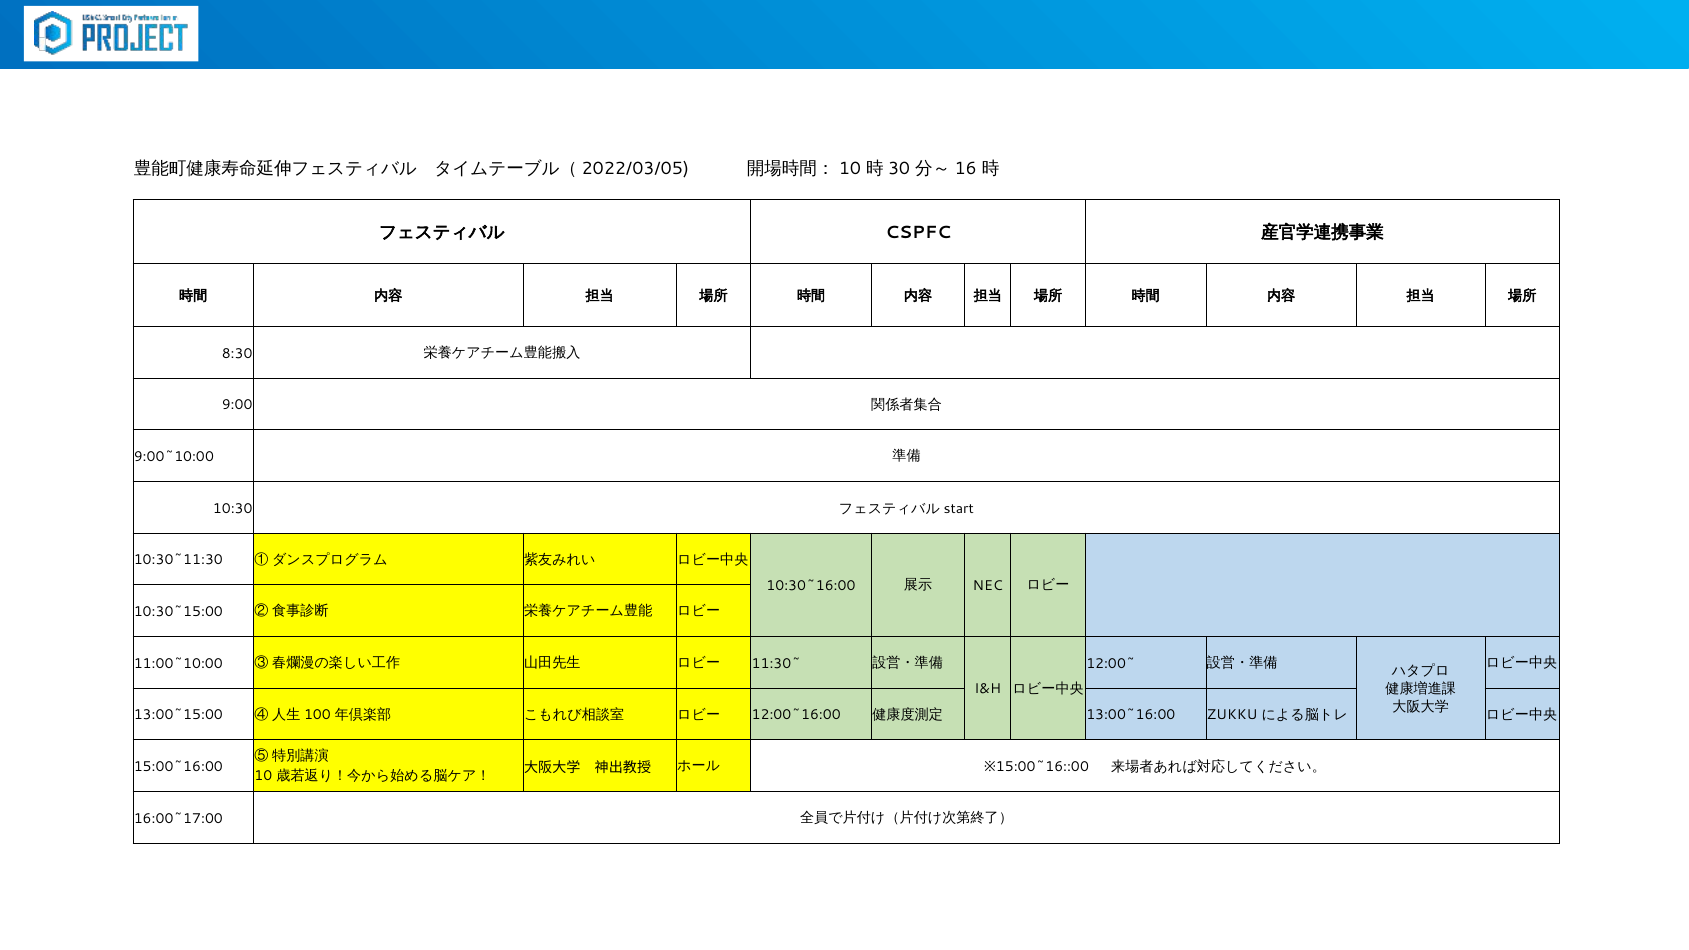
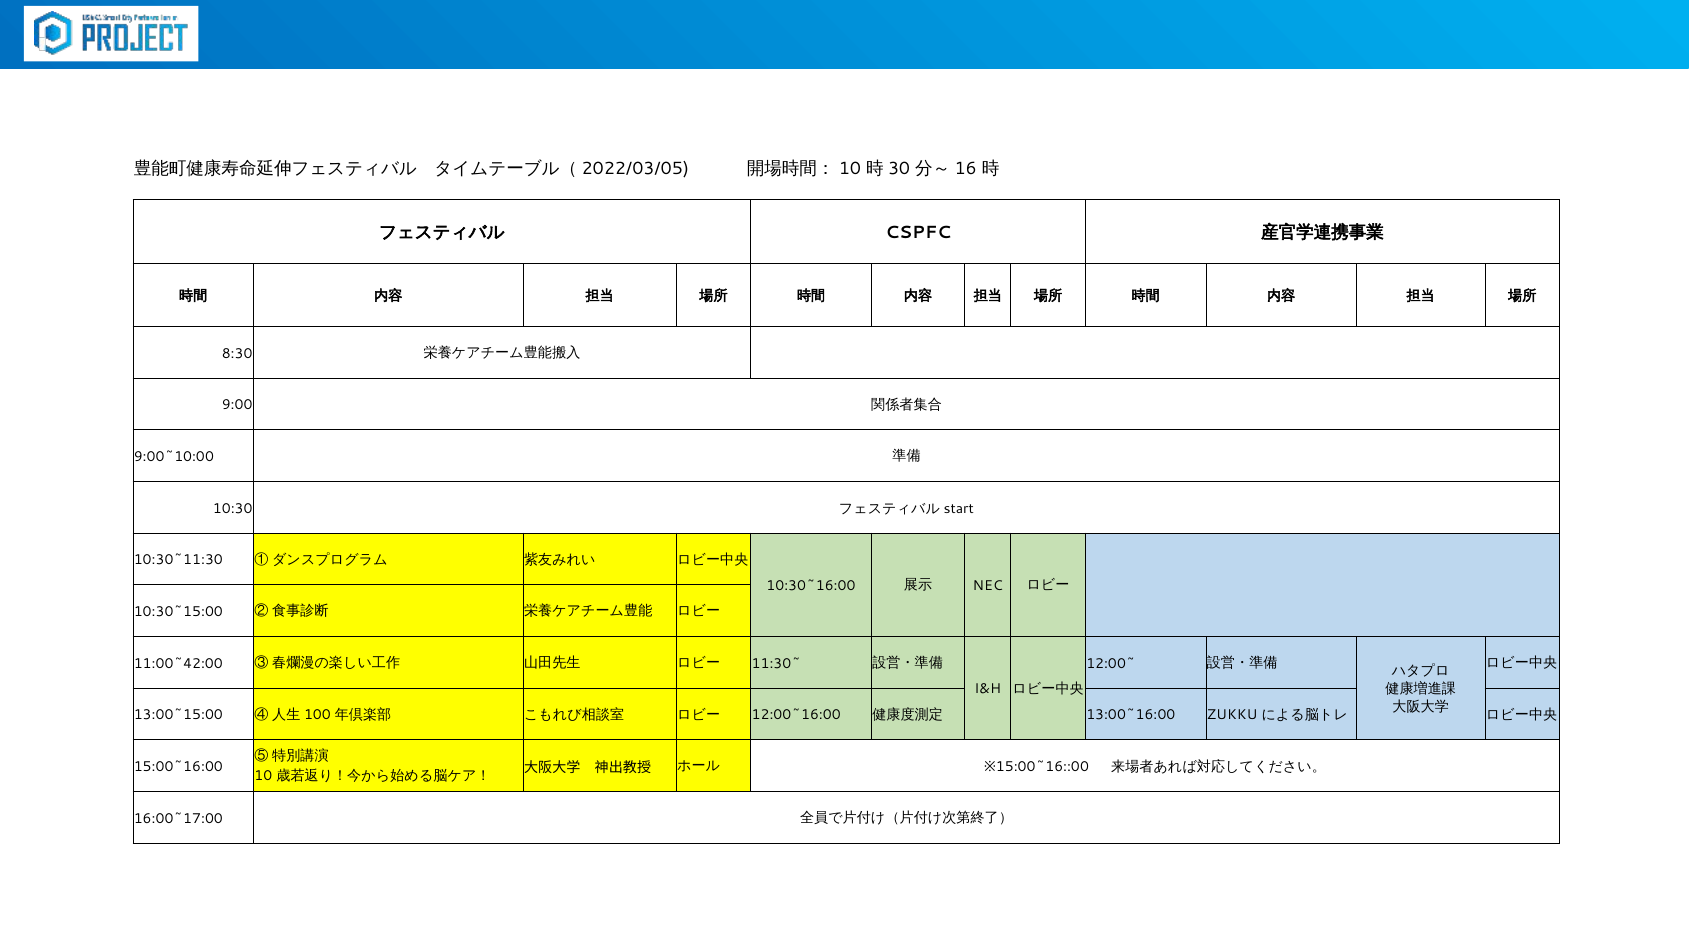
11:00~10:00: 11:00~10:00 -> 11:00~42:00
